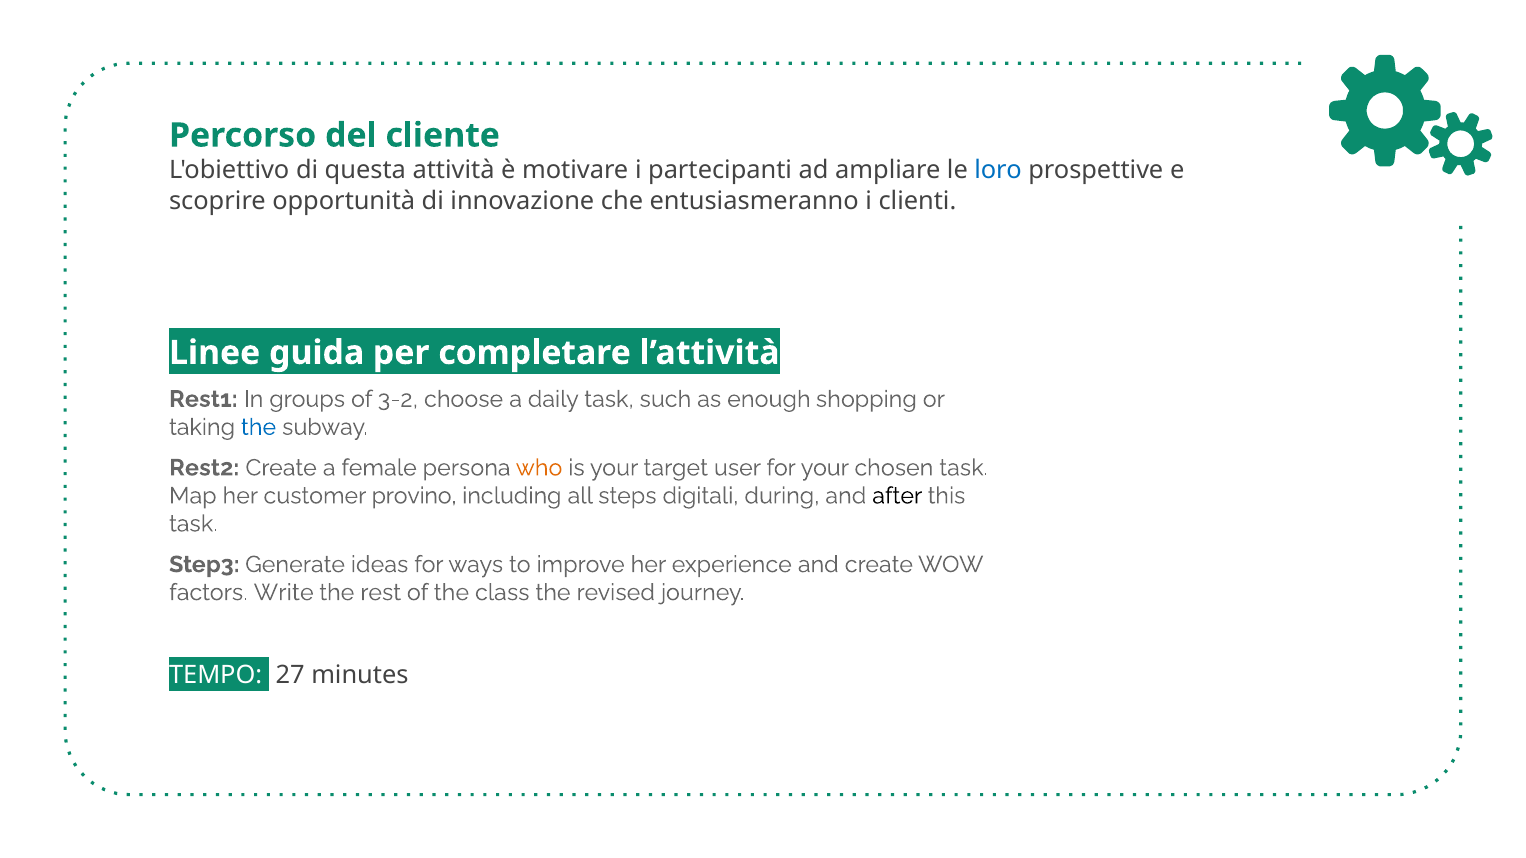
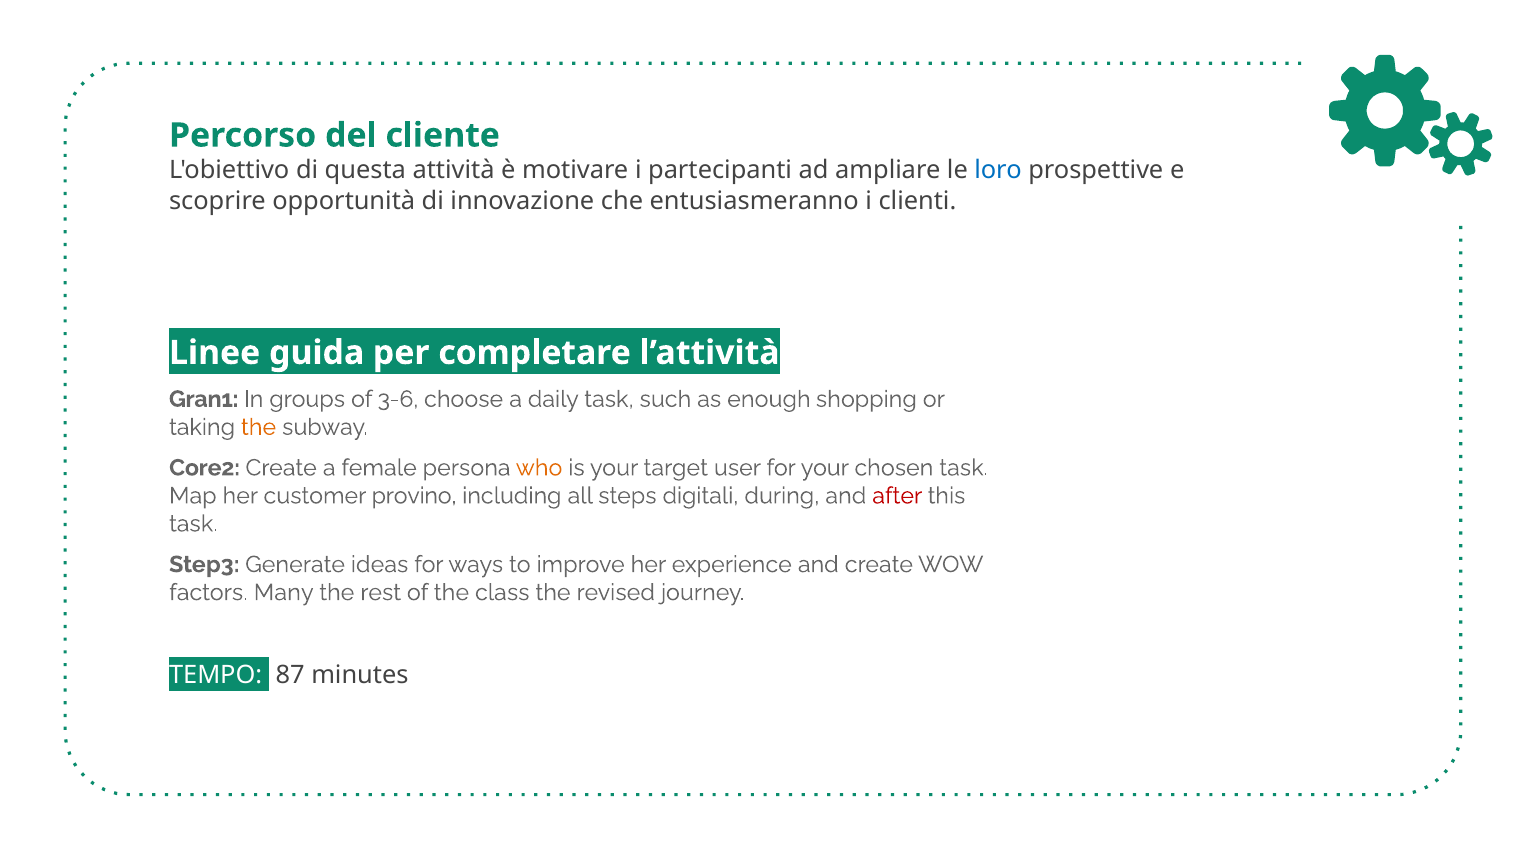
Rest1: Rest1 -> Gran1
3-2: 3-2 -> 3-6
the at (259, 427) colour: blue -> orange
Rest2: Rest2 -> Core2
after colour: black -> red
Write: Write -> Many
27: 27 -> 87
